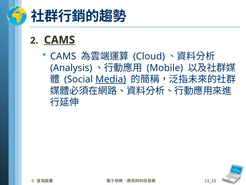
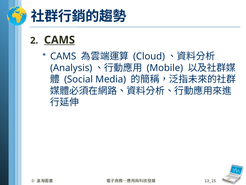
Media underline: present -> none
